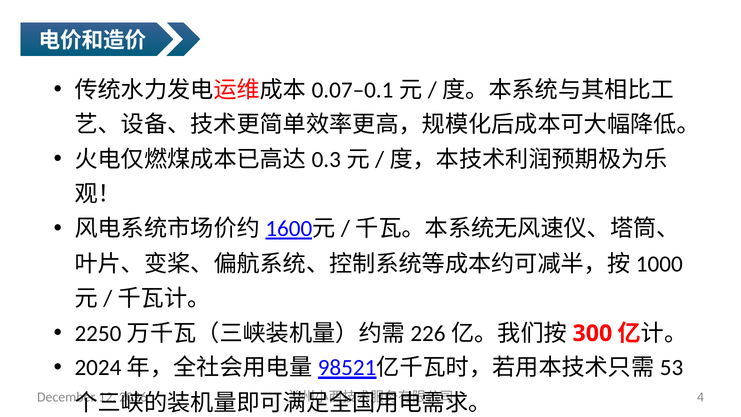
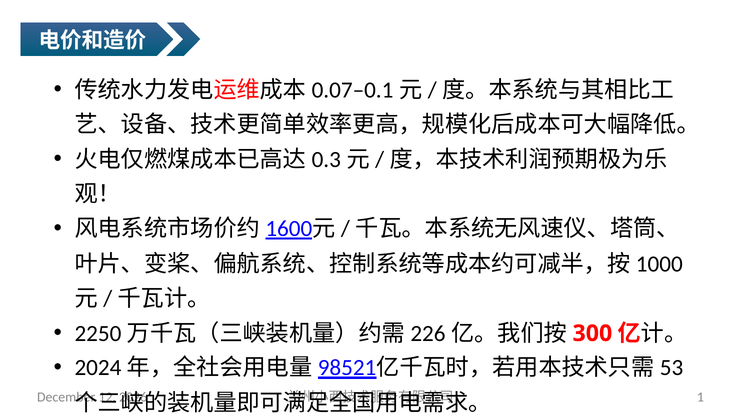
4: 4 -> 1
